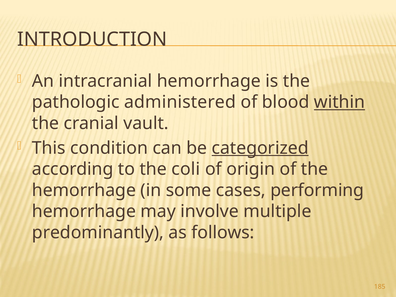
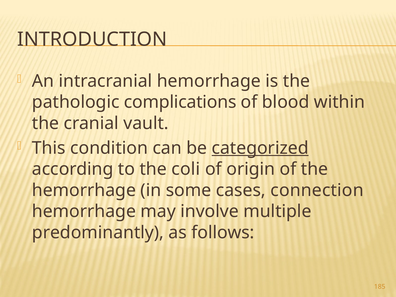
administered: administered -> complications
within underline: present -> none
performing: performing -> connection
